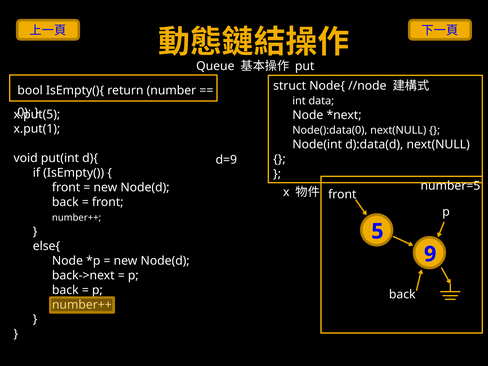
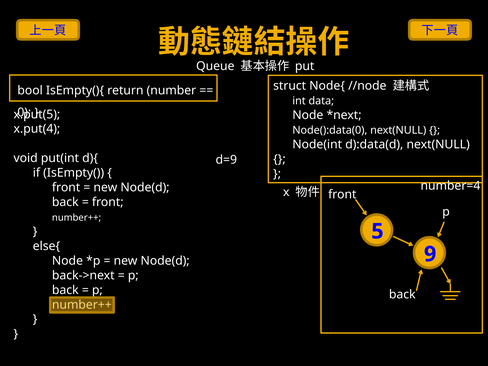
x.put(1: x.put(1 -> x.put(4
number=5: number=5 -> number=4
